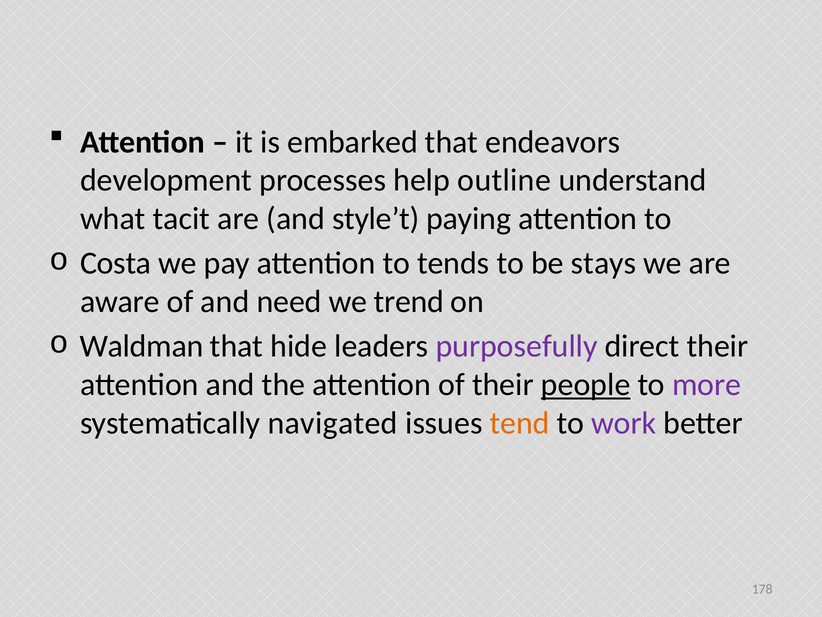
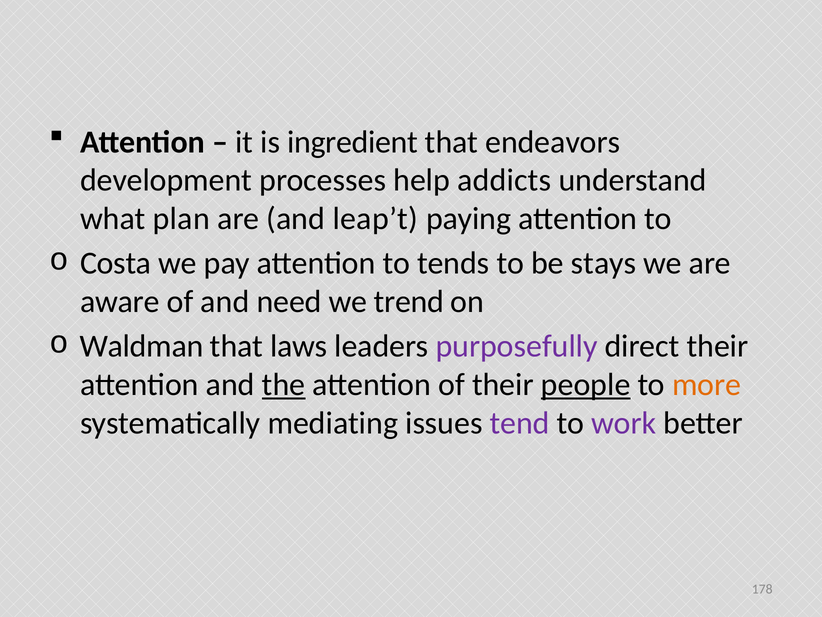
embarked: embarked -> ingredient
outline: outline -> addicts
tacit: tacit -> plan
style’t: style’t -> leap’t
hide: hide -> laws
the underline: none -> present
more colour: purple -> orange
navigated: navigated -> mediating
tend colour: orange -> purple
